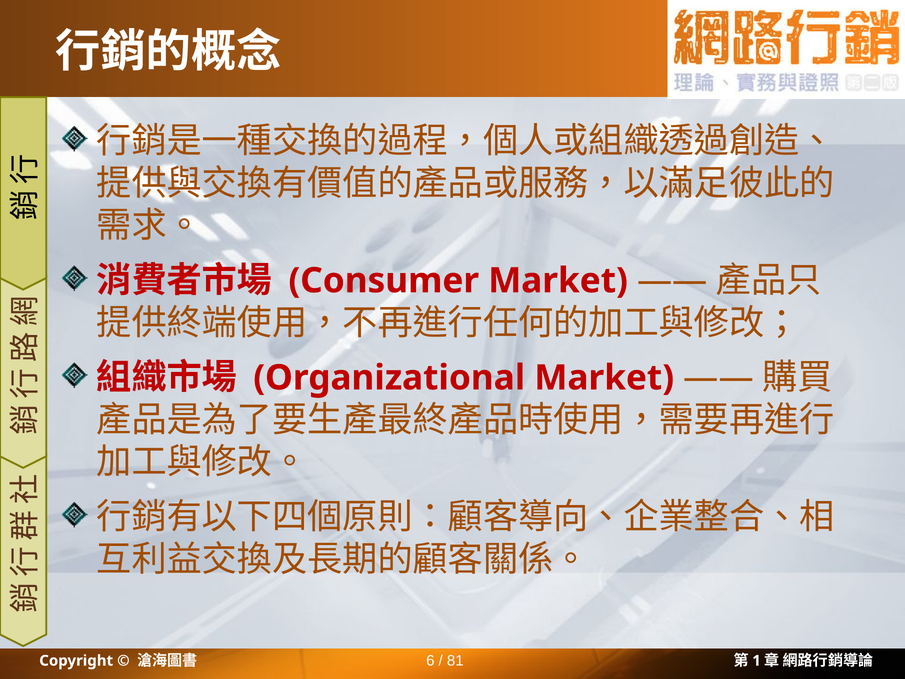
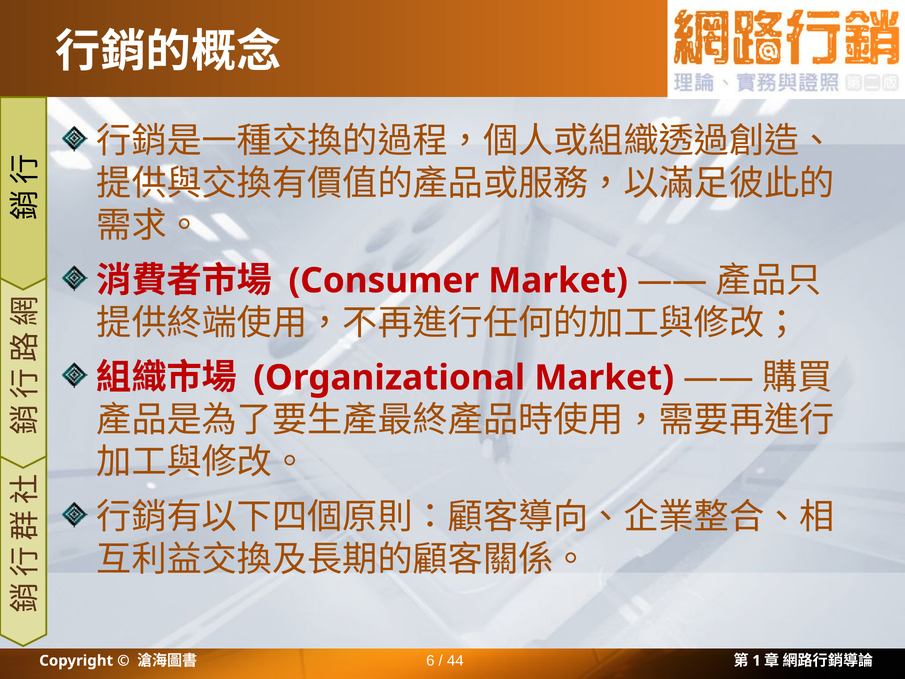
81: 81 -> 44
